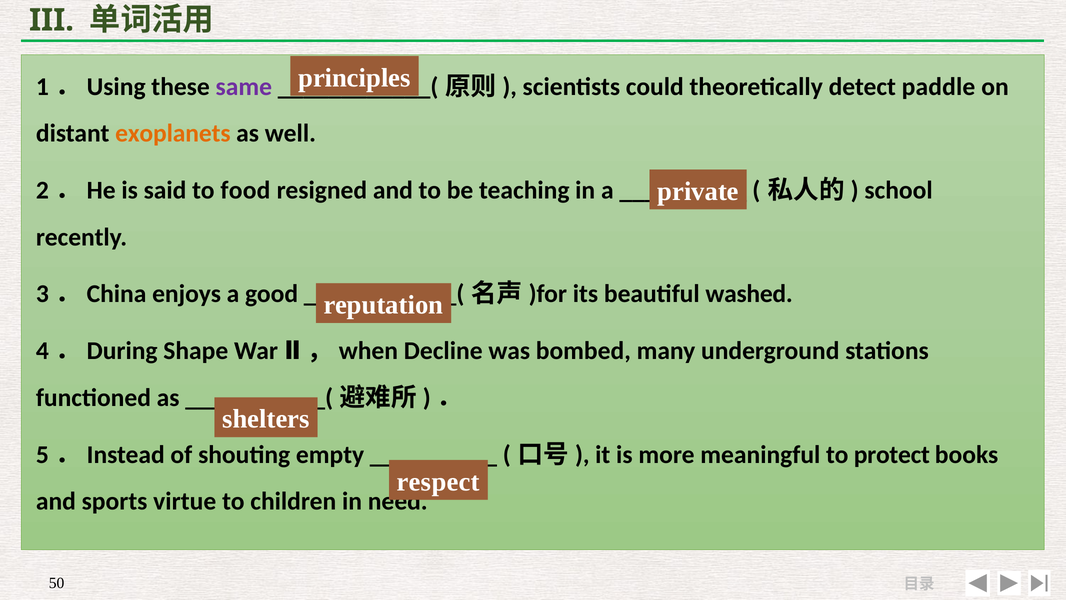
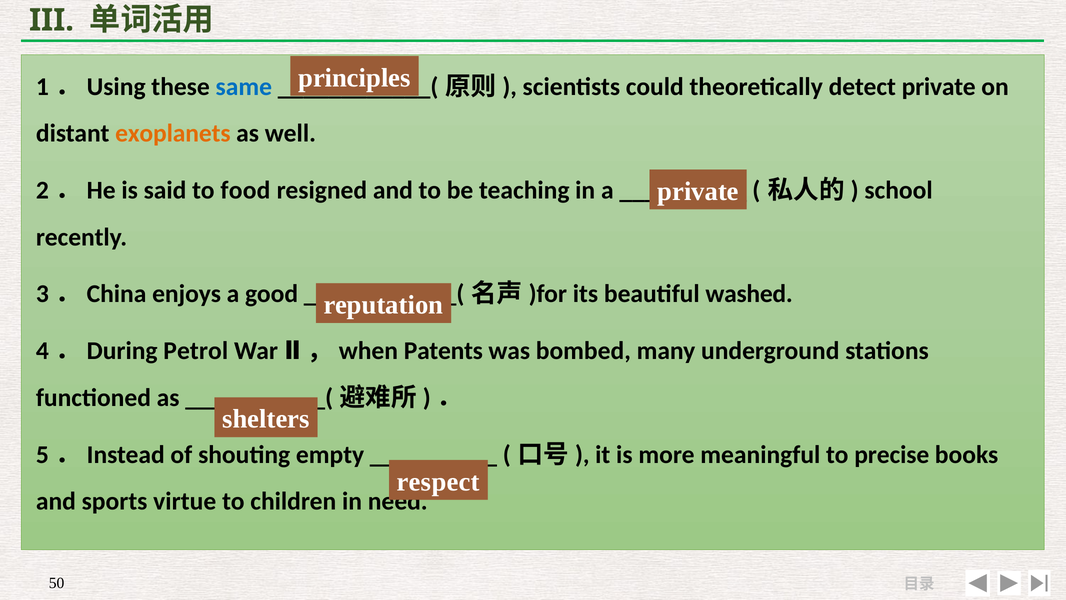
same colour: purple -> blue
detect paddle: paddle -> private
Shape: Shape -> Petrol
Decline: Decline -> Patents
protect: protect -> precise
